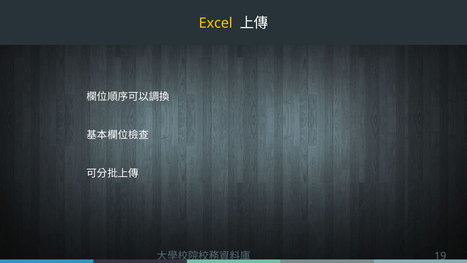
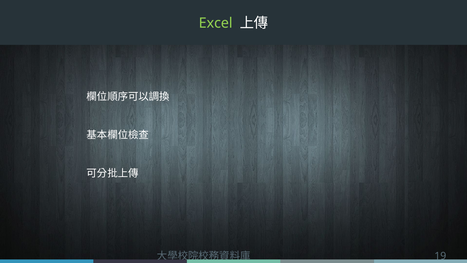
Excel colour: yellow -> light green
